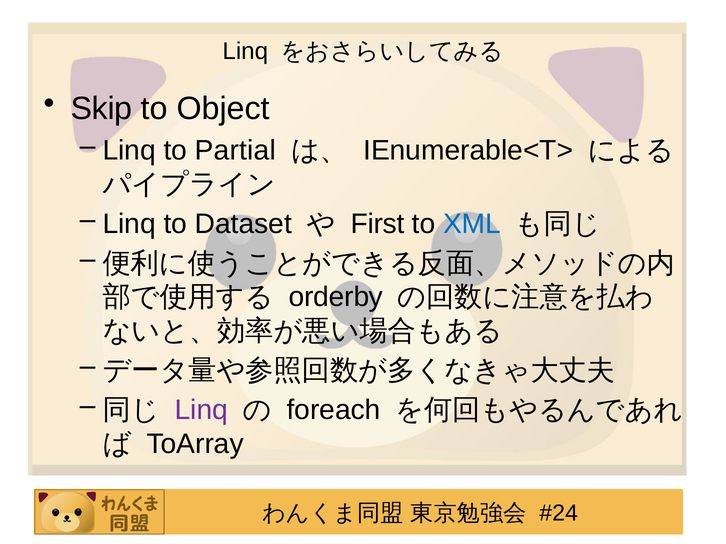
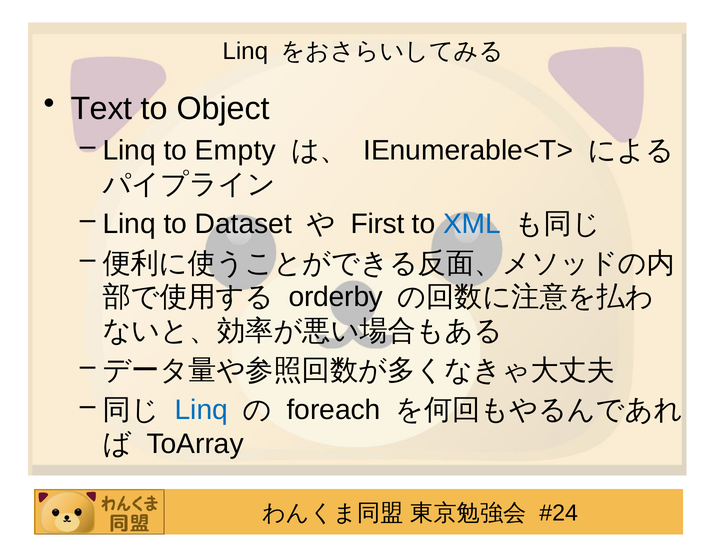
Skip: Skip -> Text
Partial: Partial -> Empty
Linq at (201, 410) colour: purple -> blue
